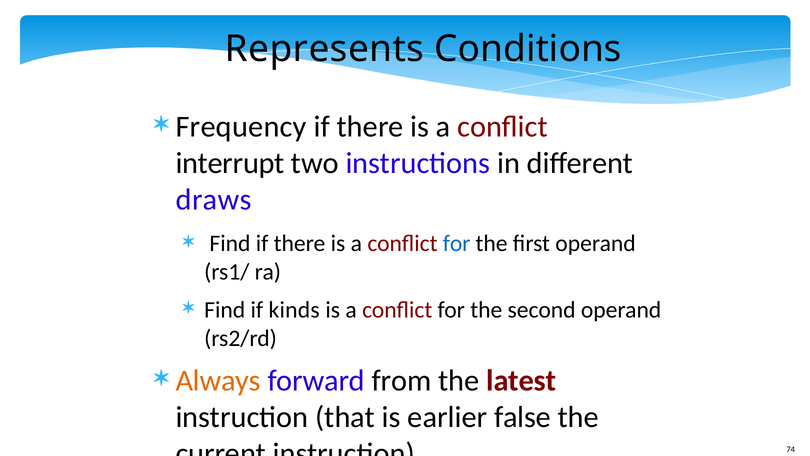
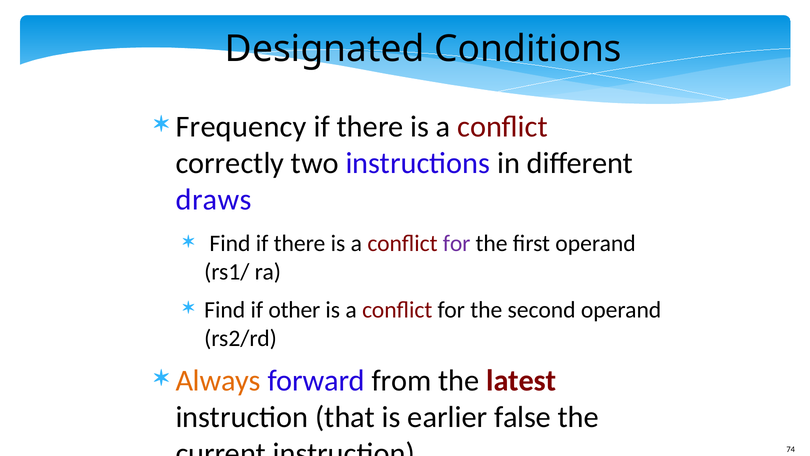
Represents: Represents -> Designated
interrupt: interrupt -> correctly
for at (457, 243) colour: blue -> purple
kinds: kinds -> other
